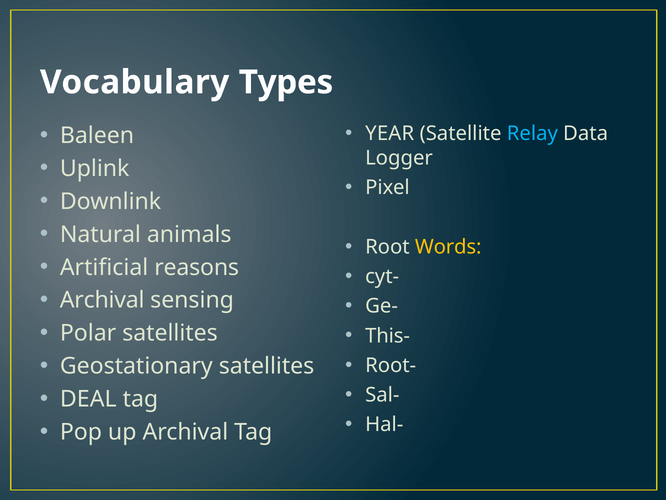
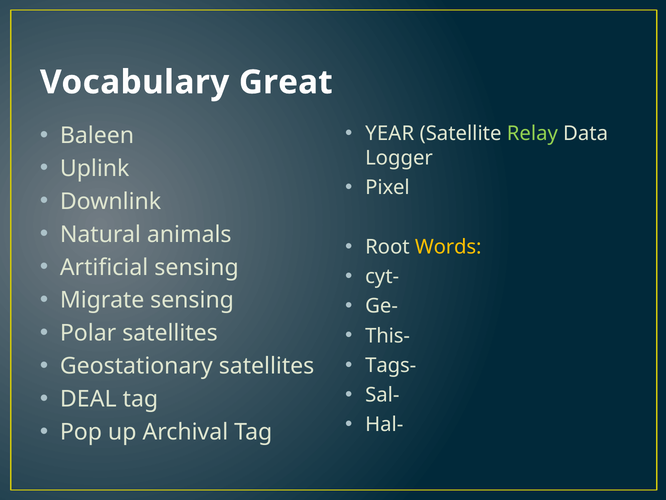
Types: Types -> Great
Relay colour: light blue -> light green
Artificial reasons: reasons -> sensing
Archival at (102, 300): Archival -> Migrate
Root-: Root- -> Tags-
